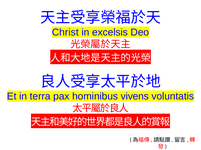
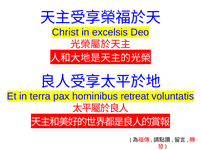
vivens: vivens -> retreat
